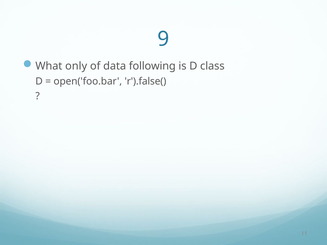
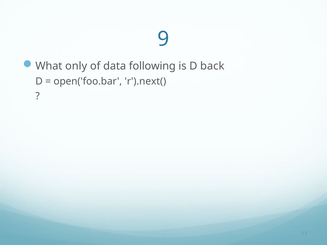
class: class -> back
r').false(: r').false( -> r').next(
